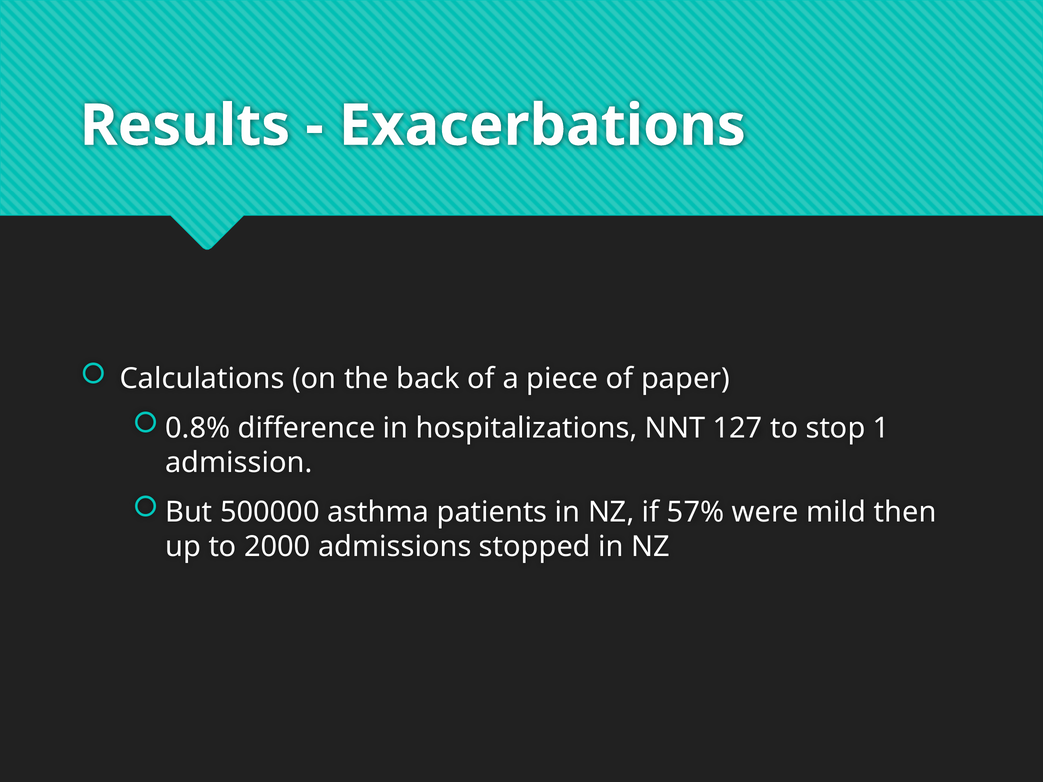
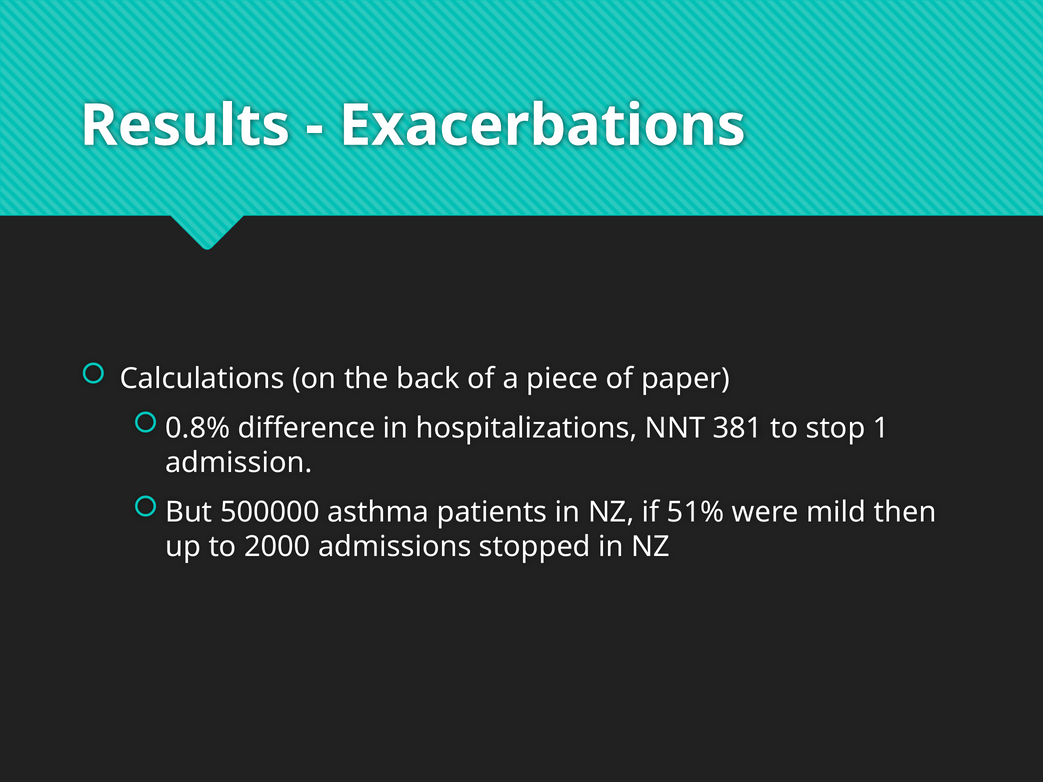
127: 127 -> 381
57%: 57% -> 51%
